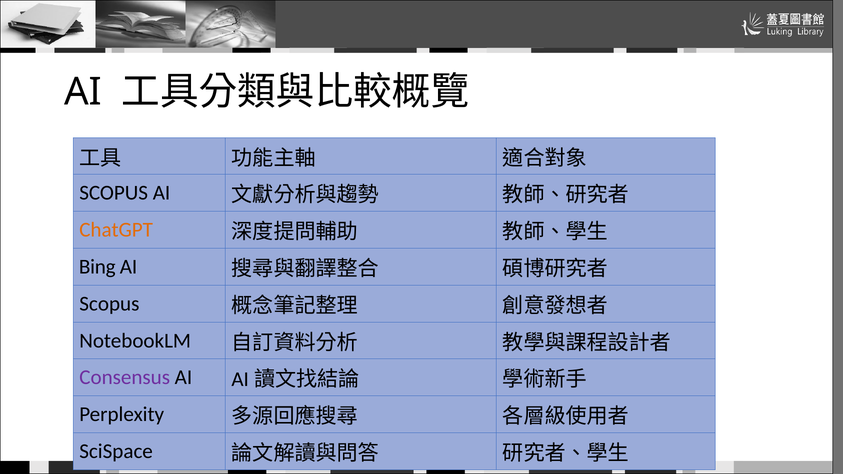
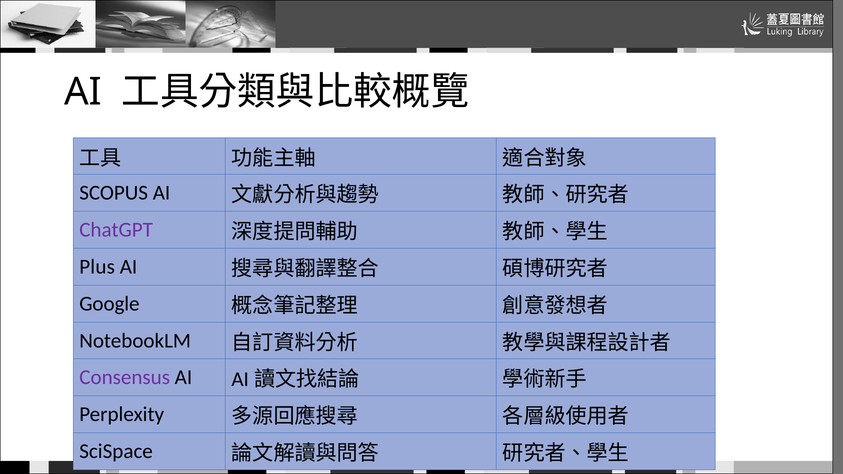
ChatGPT colour: orange -> purple
Bing: Bing -> Plus
Scopus at (109, 304): Scopus -> Google
